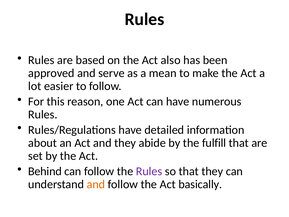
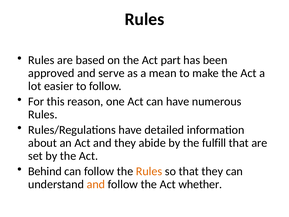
also: also -> part
Rules at (149, 171) colour: purple -> orange
basically: basically -> whether
